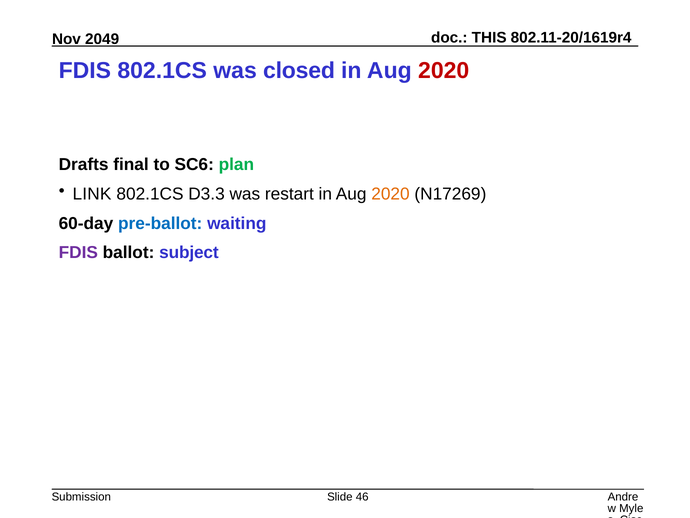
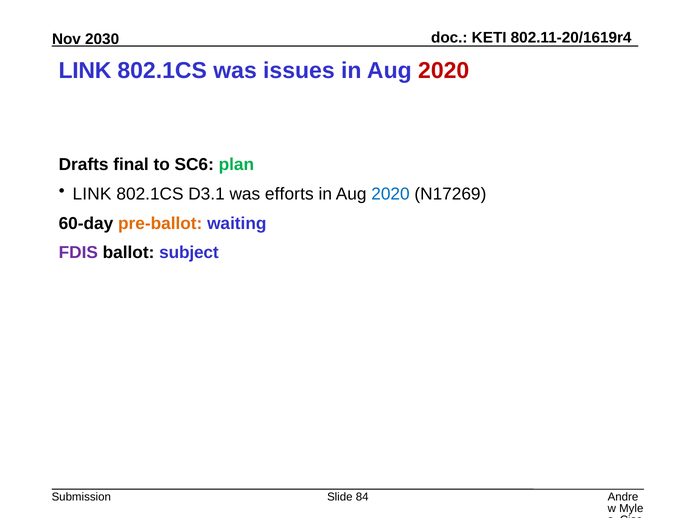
THIS: THIS -> KETI
2049: 2049 -> 2030
FDIS at (85, 71): FDIS -> LINK
closed: closed -> issues
D3.3: D3.3 -> D3.1
restart: restart -> efforts
2020 at (390, 194) colour: orange -> blue
pre-ballot colour: blue -> orange
46: 46 -> 84
